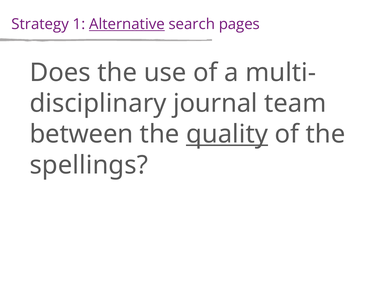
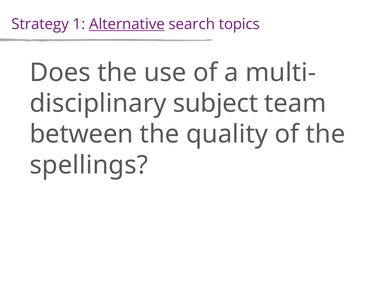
pages: pages -> topics
journal: journal -> subject
quality underline: present -> none
